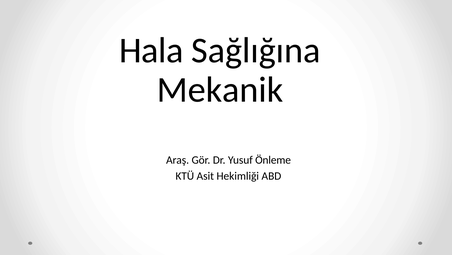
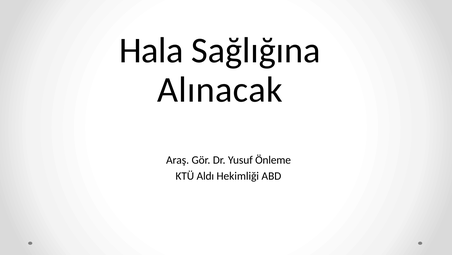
Mekanik: Mekanik -> Alınacak
Asit: Asit -> Aldı
